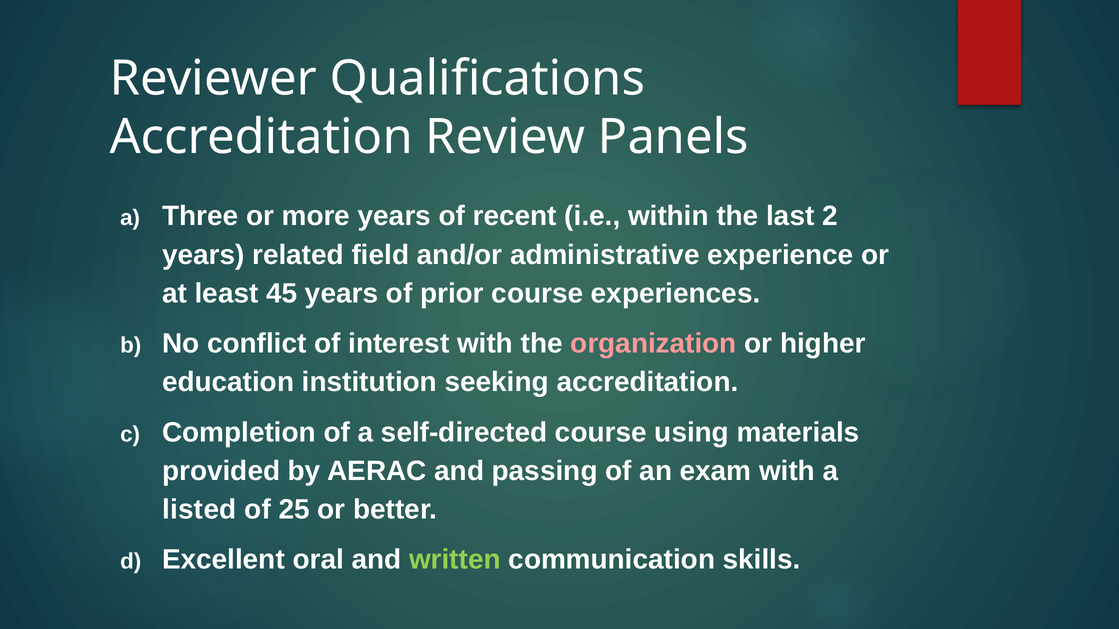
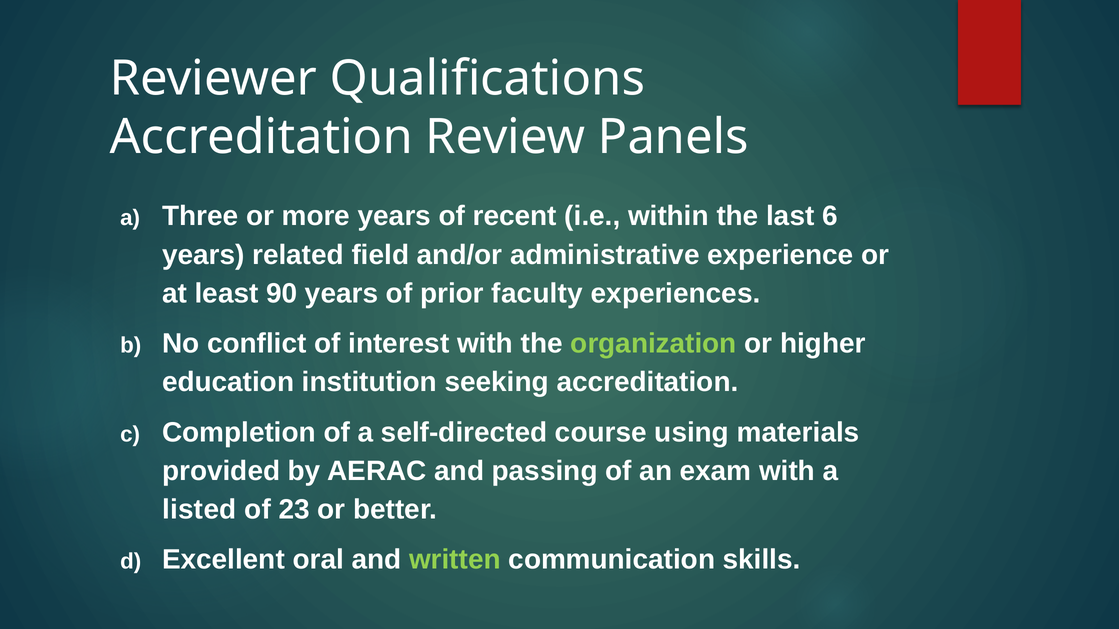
2: 2 -> 6
45: 45 -> 90
prior course: course -> faculty
organization colour: pink -> light green
25: 25 -> 23
